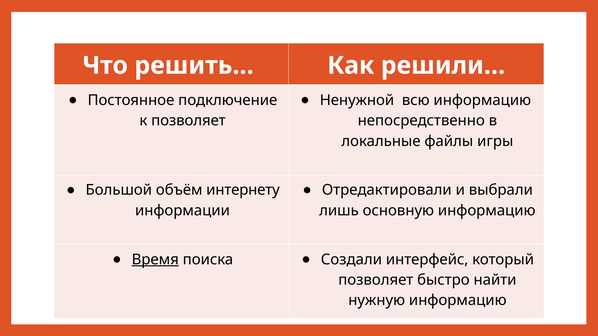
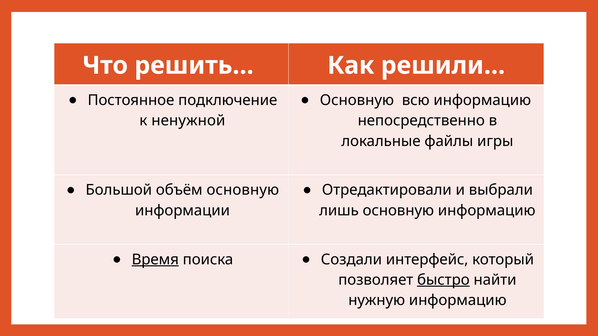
Ненужной at (357, 100): Ненужной -> Основную
к позволяет: позволяет -> ненужной
объём интернету: интернету -> основную
быстро underline: none -> present
